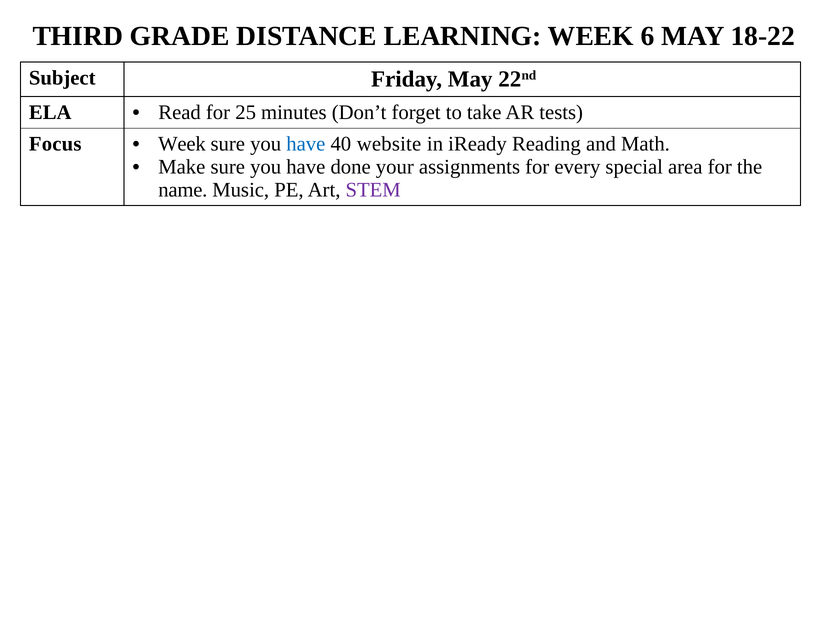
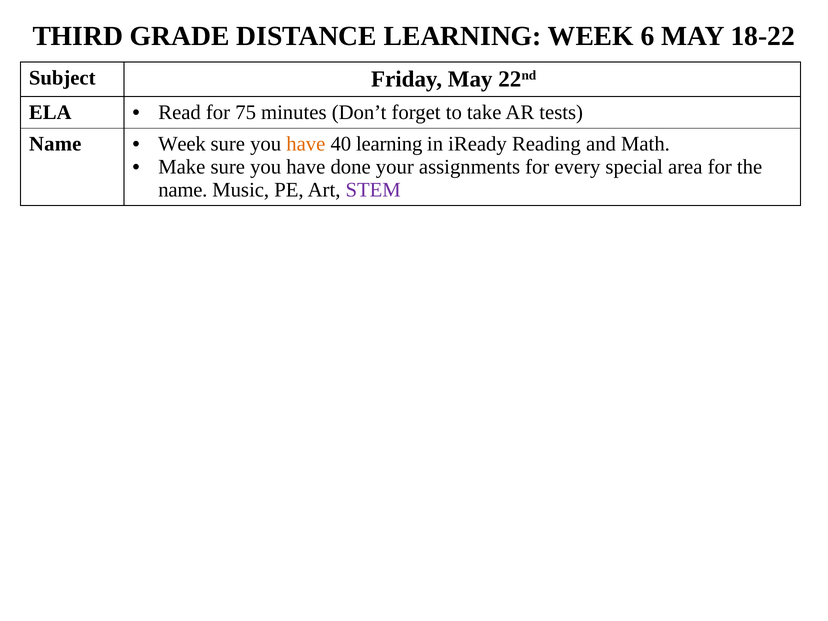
25: 25 -> 75
Focus at (55, 144): Focus -> Name
have at (306, 144) colour: blue -> orange
40 website: website -> learning
